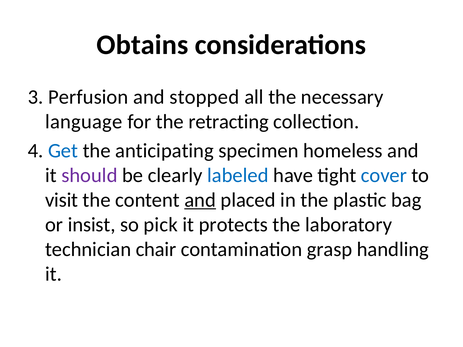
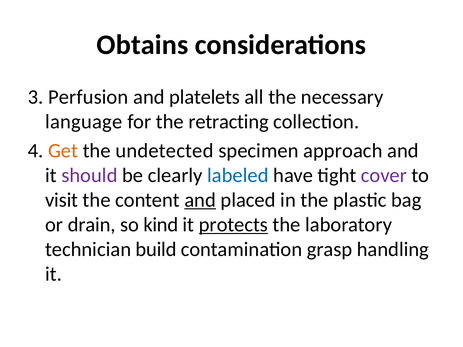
stopped: stopped -> platelets
Get colour: blue -> orange
anticipating: anticipating -> undetected
homeless: homeless -> approach
cover colour: blue -> purple
insist: insist -> drain
pick: pick -> kind
protects underline: none -> present
chair: chair -> build
